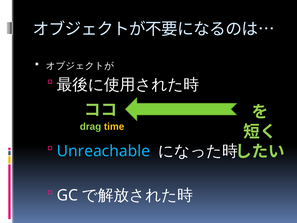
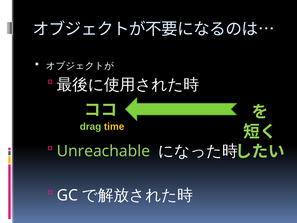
Unreachable colour: light blue -> light green
